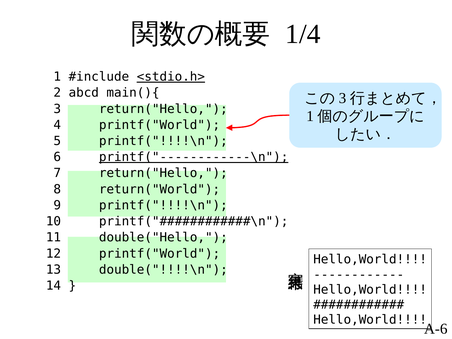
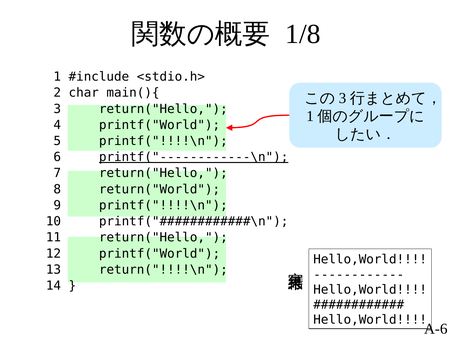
1/4: 1/4 -> 1/8
<stdio.h> underline: present -> none
abcd: abcd -> char
11 double("Hello: double("Hello -> return("Hello
double("!!!!\n: double("!!!!\n -> return("!!!!\n
